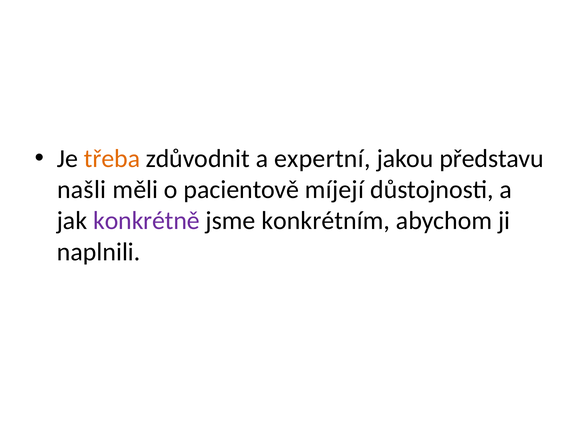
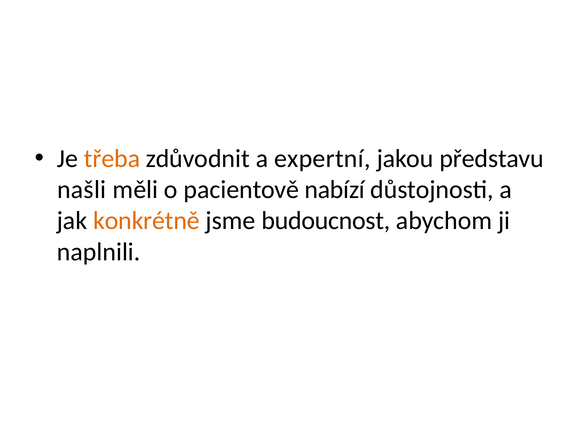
míjejí: míjejí -> nabízí
konkrétně colour: purple -> orange
konkrétním: konkrétním -> budoucnost
